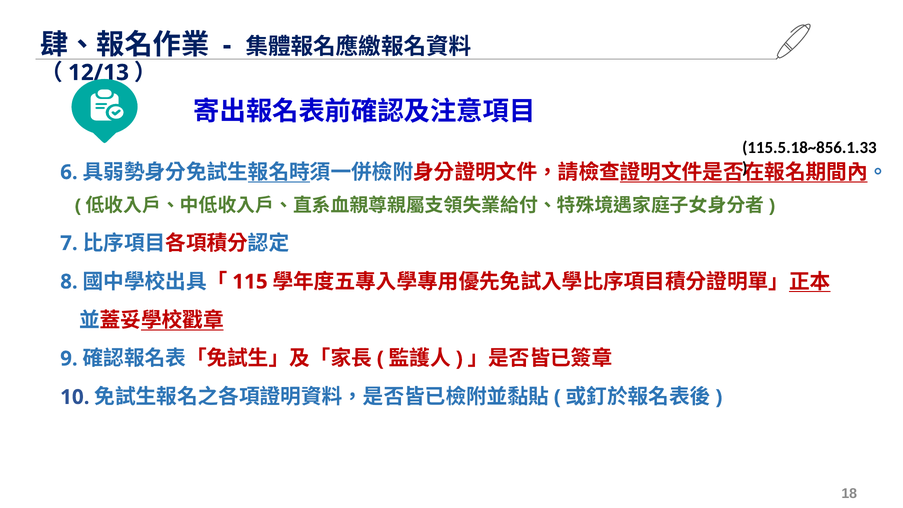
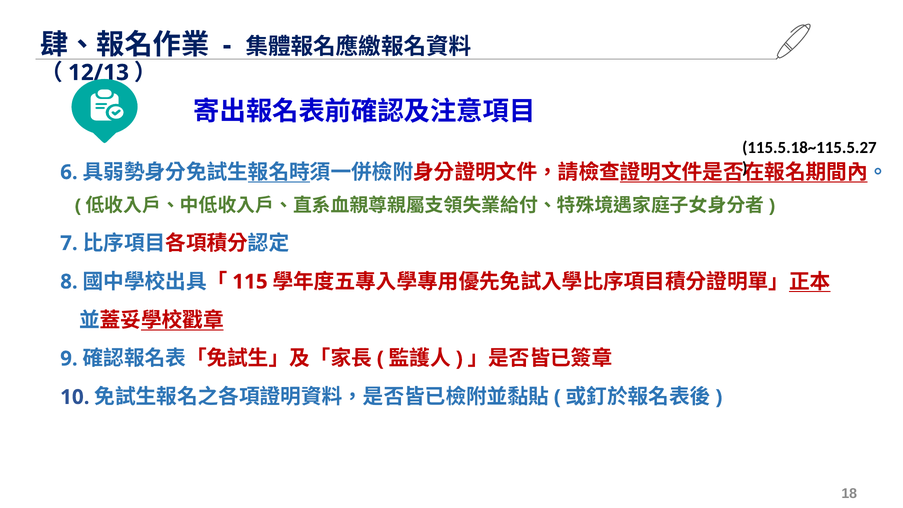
115.5.18~856.1.33: 115.5.18~856.1.33 -> 115.5.18~115.5.27
